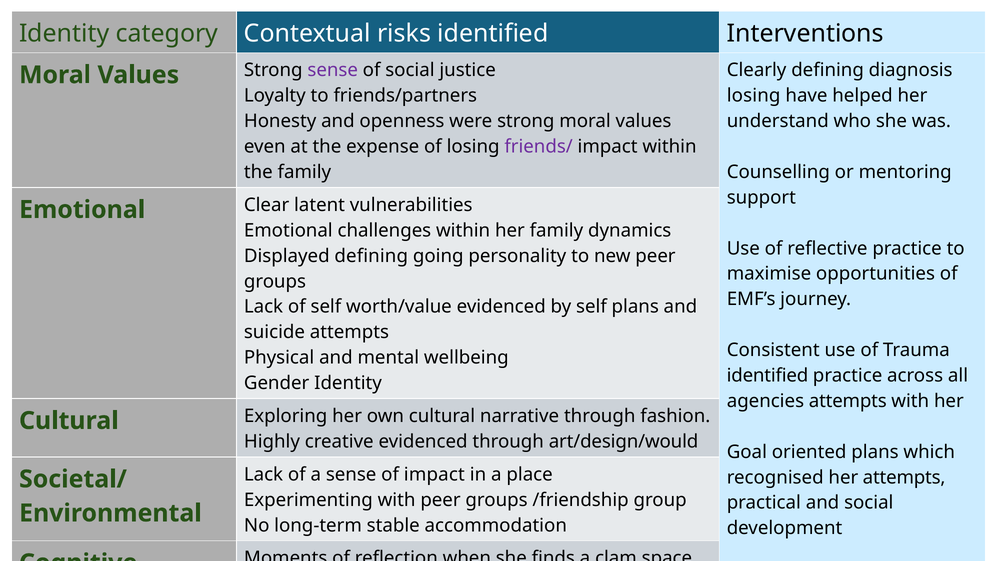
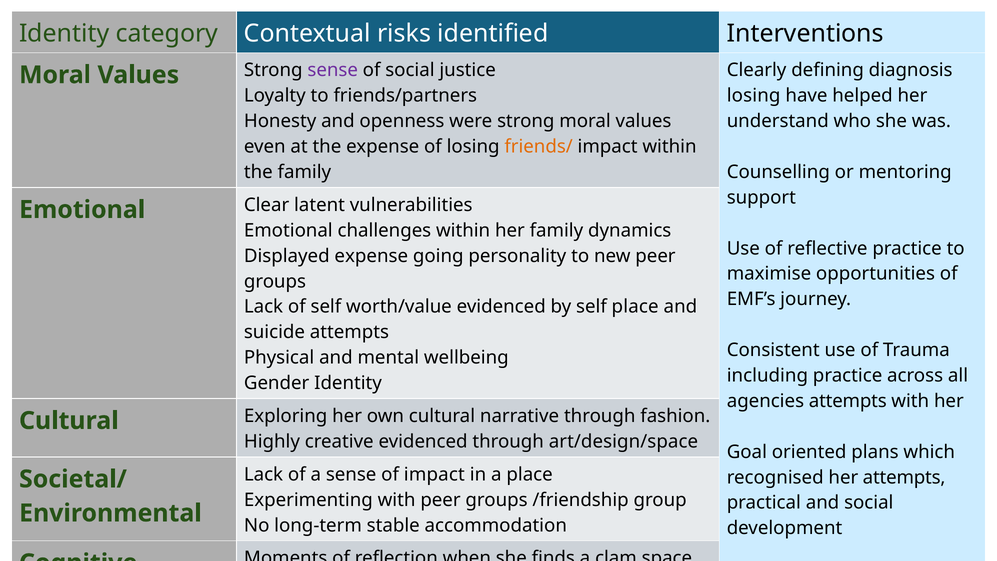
friends/ colour: purple -> orange
Displayed defining: defining -> expense
self plans: plans -> place
identified at (767, 375): identified -> including
art/design/would: art/design/would -> art/design/space
